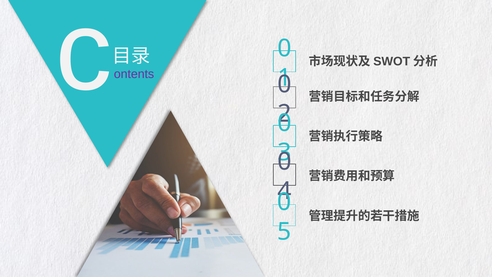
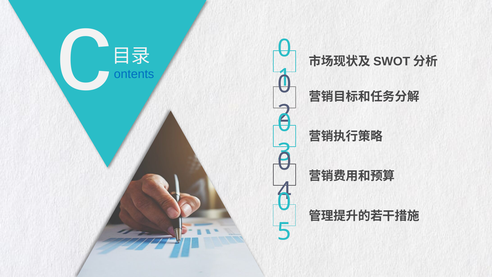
ontents colour: purple -> blue
